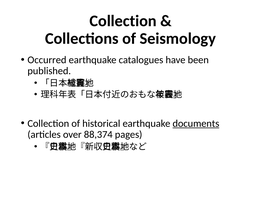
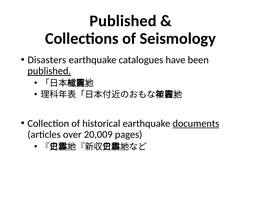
Collection at (123, 21): Collection -> Published
Occurred: Occurred -> Disasters
published at (49, 71) underline: none -> present
88,374: 88,374 -> 20,009
